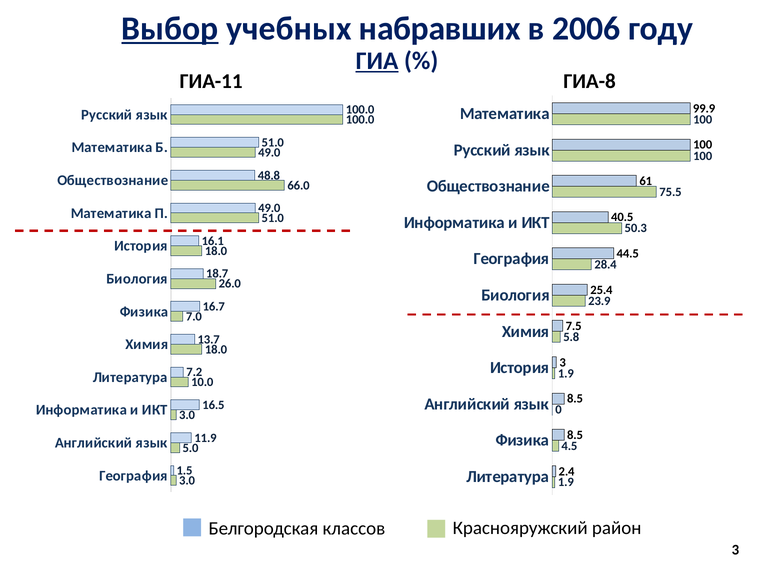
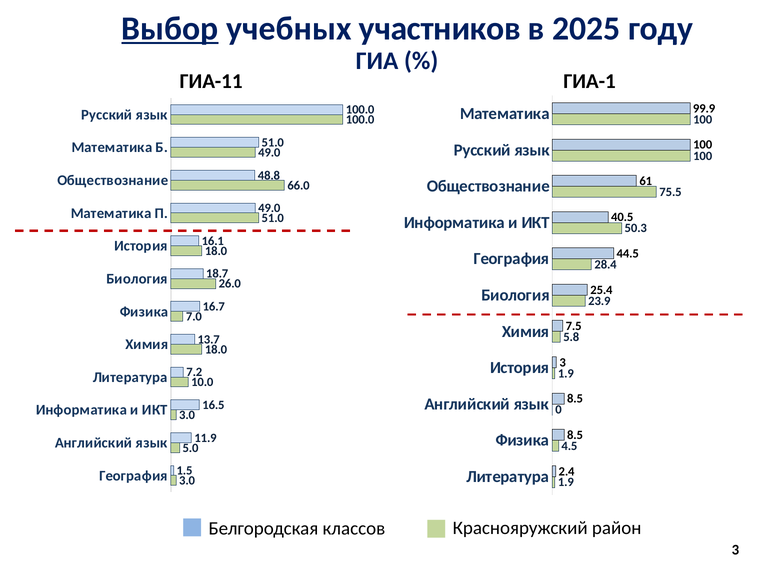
набравших: набравших -> участников
2006: 2006 -> 2025
ГИА underline: present -> none
ГИА-8: ГИА-8 -> ГИА-1
